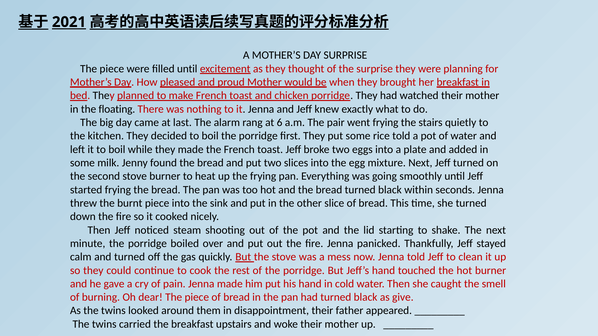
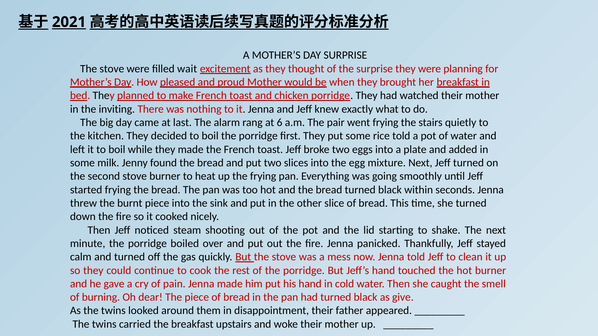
piece at (112, 69): piece -> stove
filled until: until -> wait
floating: floating -> inviting
